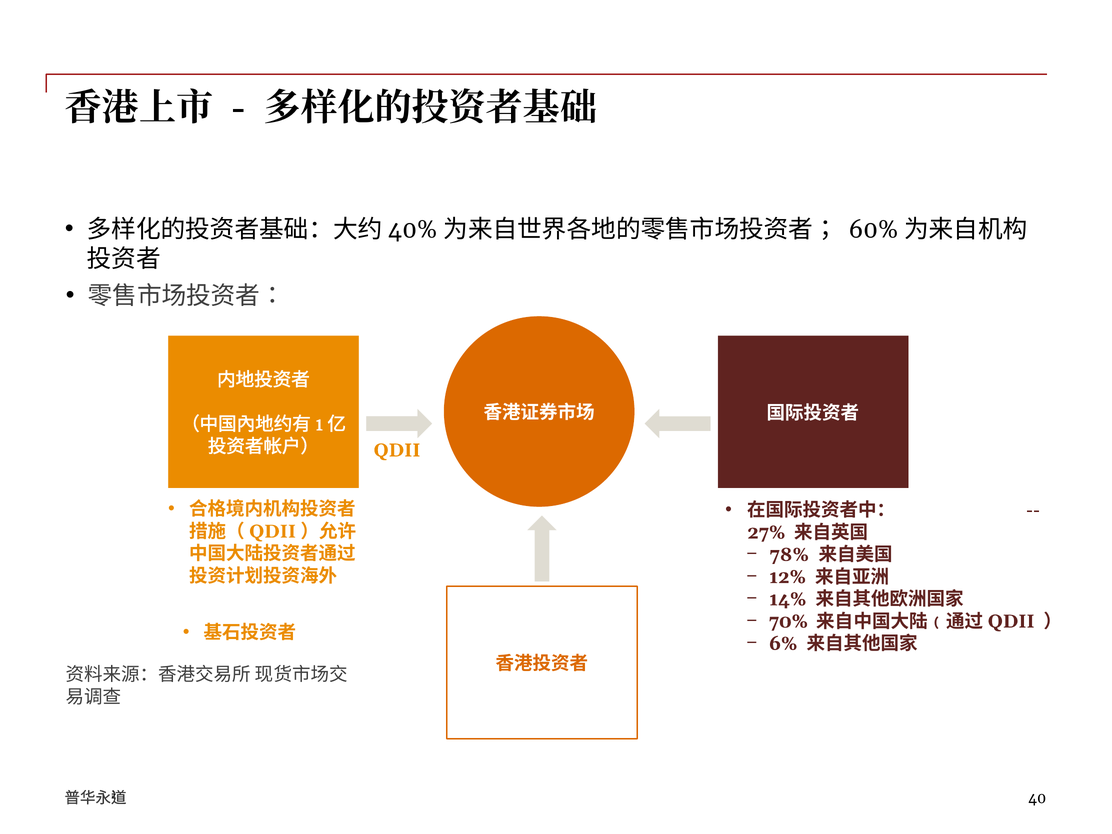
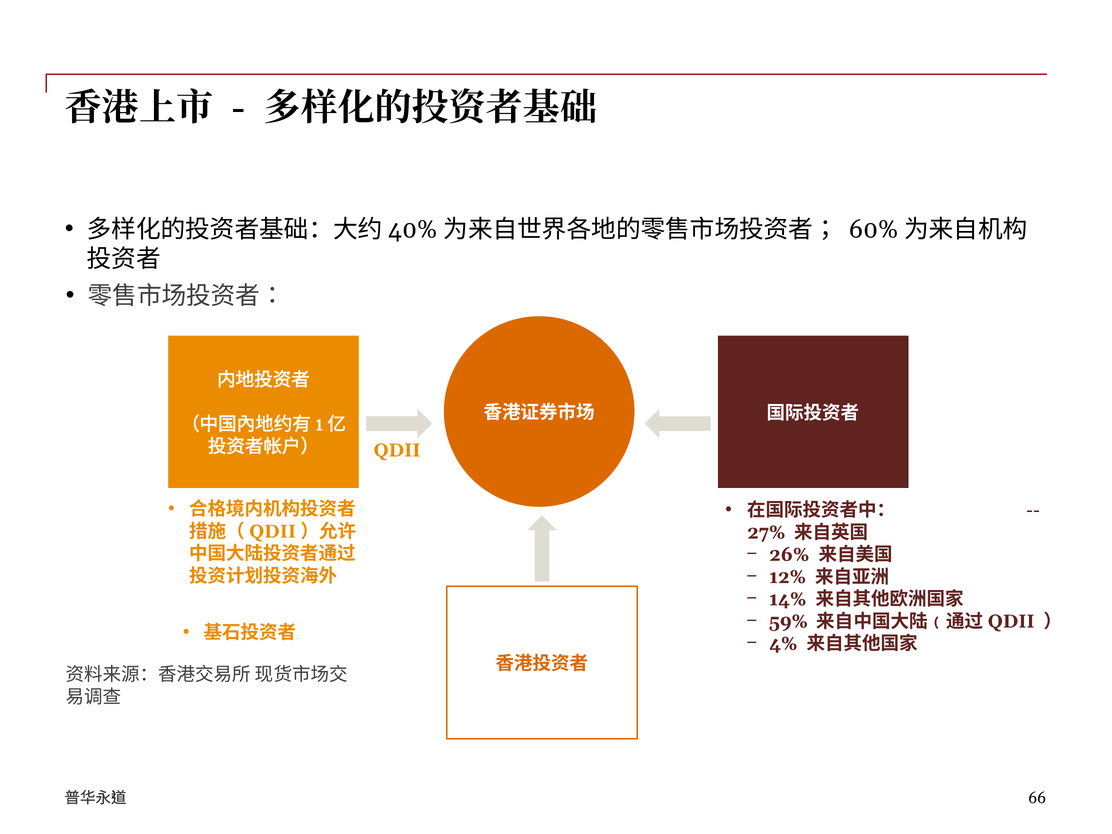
78%: 78% -> 26%
70%: 70% -> 59%
6%: 6% -> 4%
40: 40 -> 66
